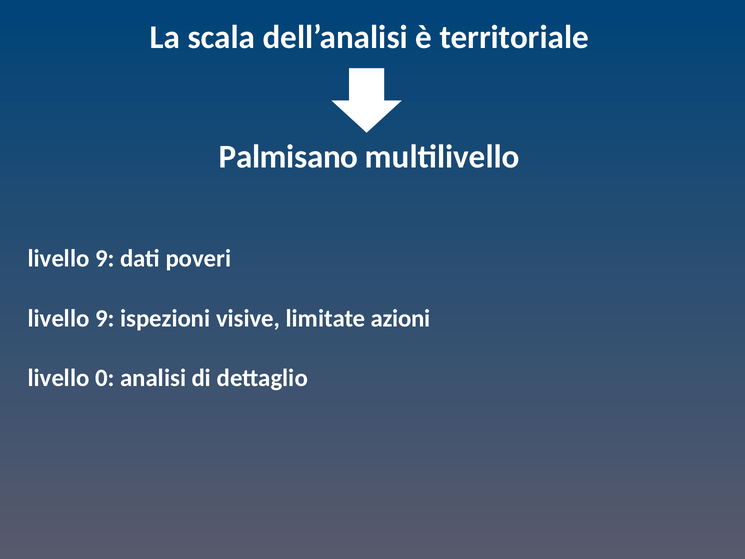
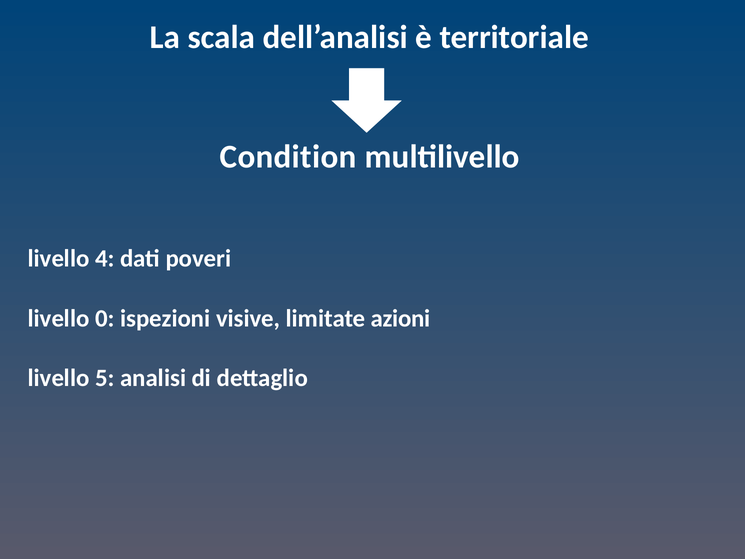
Palmisano: Palmisano -> Condition
9 at (105, 259): 9 -> 4
9 at (105, 318): 9 -> 0
0: 0 -> 5
